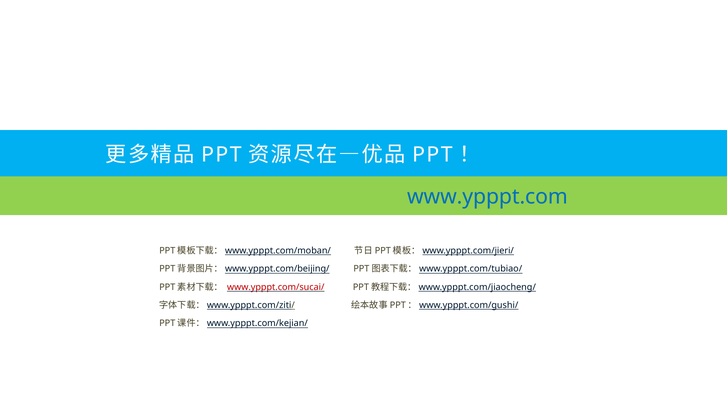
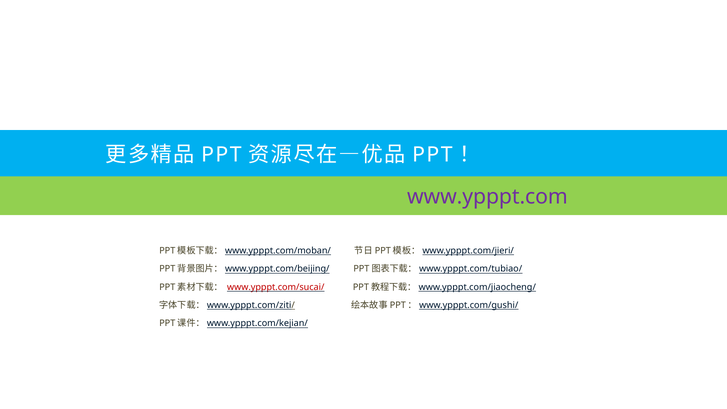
www.ypppt.com colour: blue -> purple
